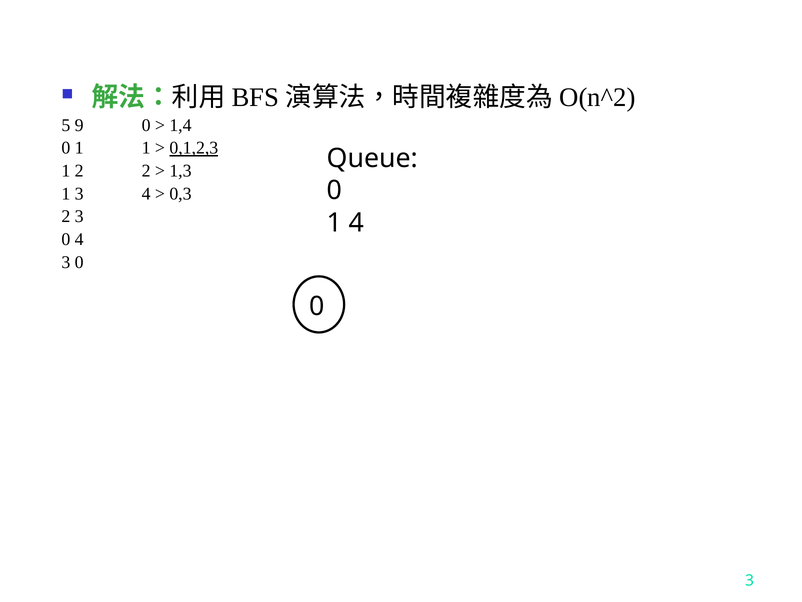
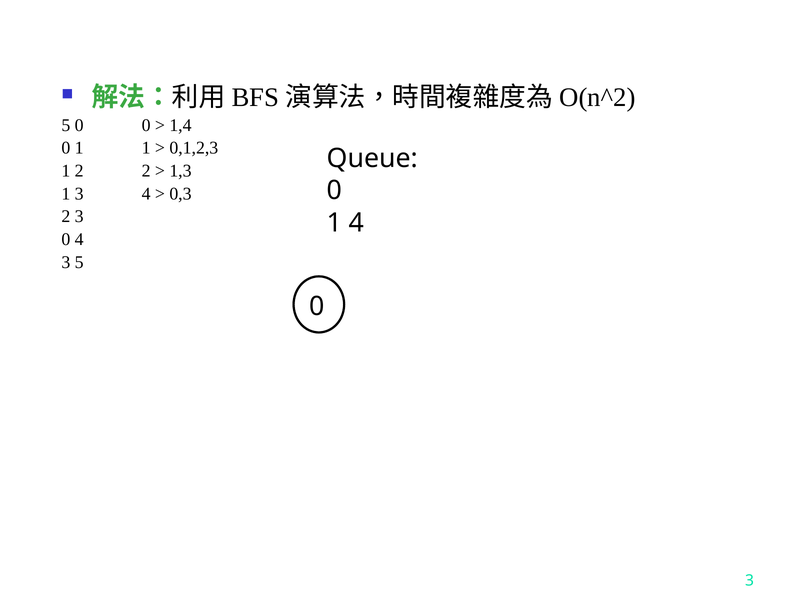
5 9: 9 -> 0
0,1,2,3 underline: present -> none
0 at (79, 262): 0 -> 5
